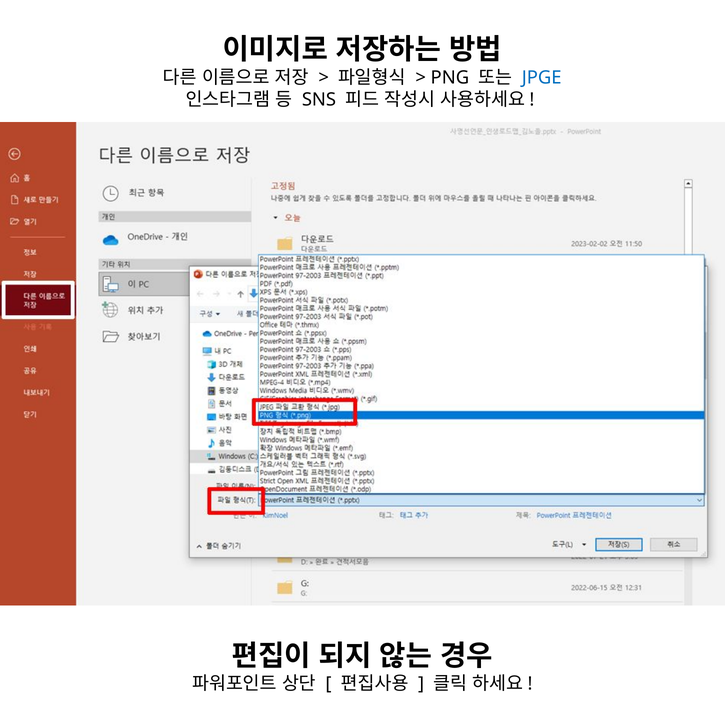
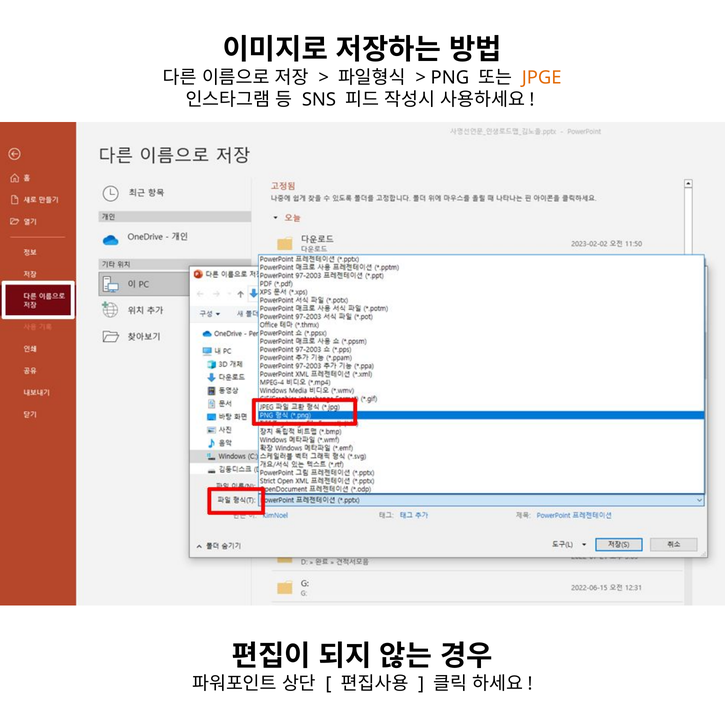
JPGE colour: blue -> orange
